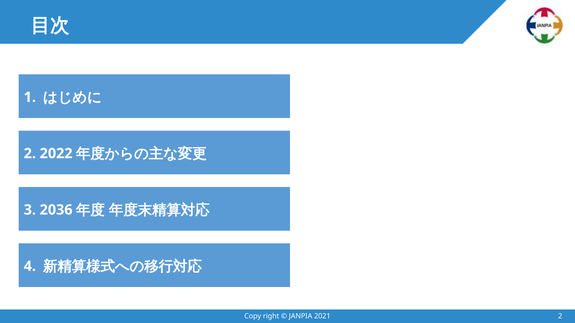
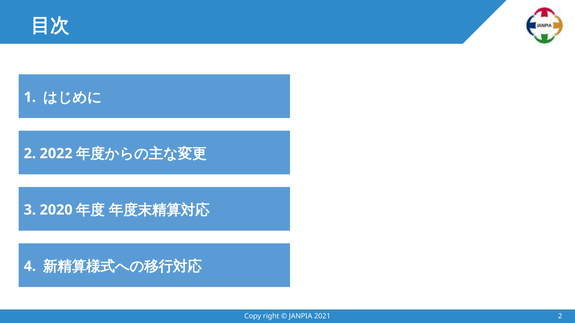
2036: 2036 -> 2020
